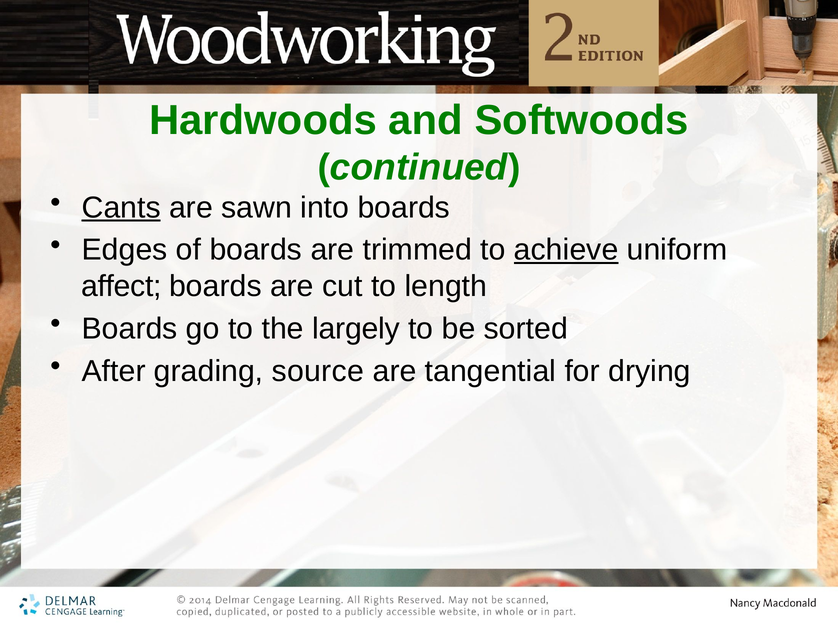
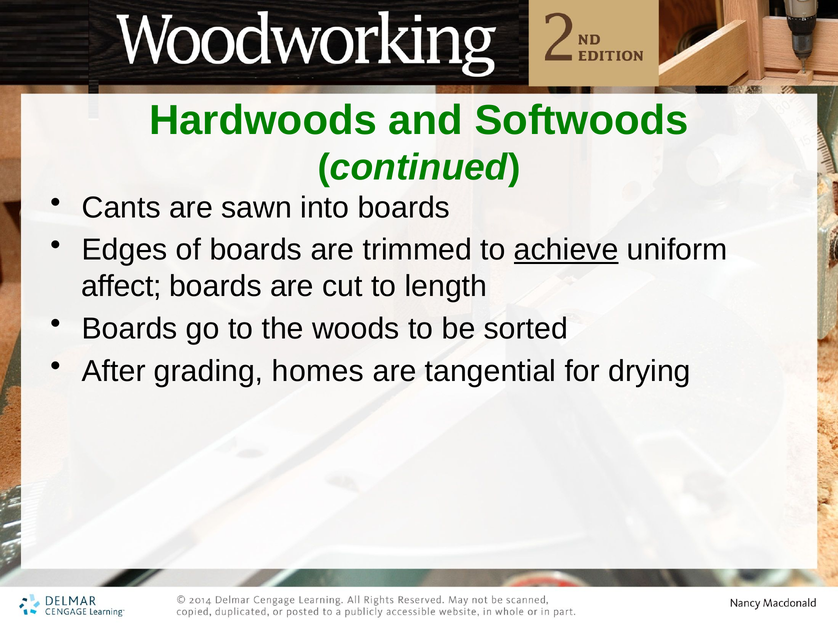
Cants underline: present -> none
largely: largely -> woods
source: source -> homes
